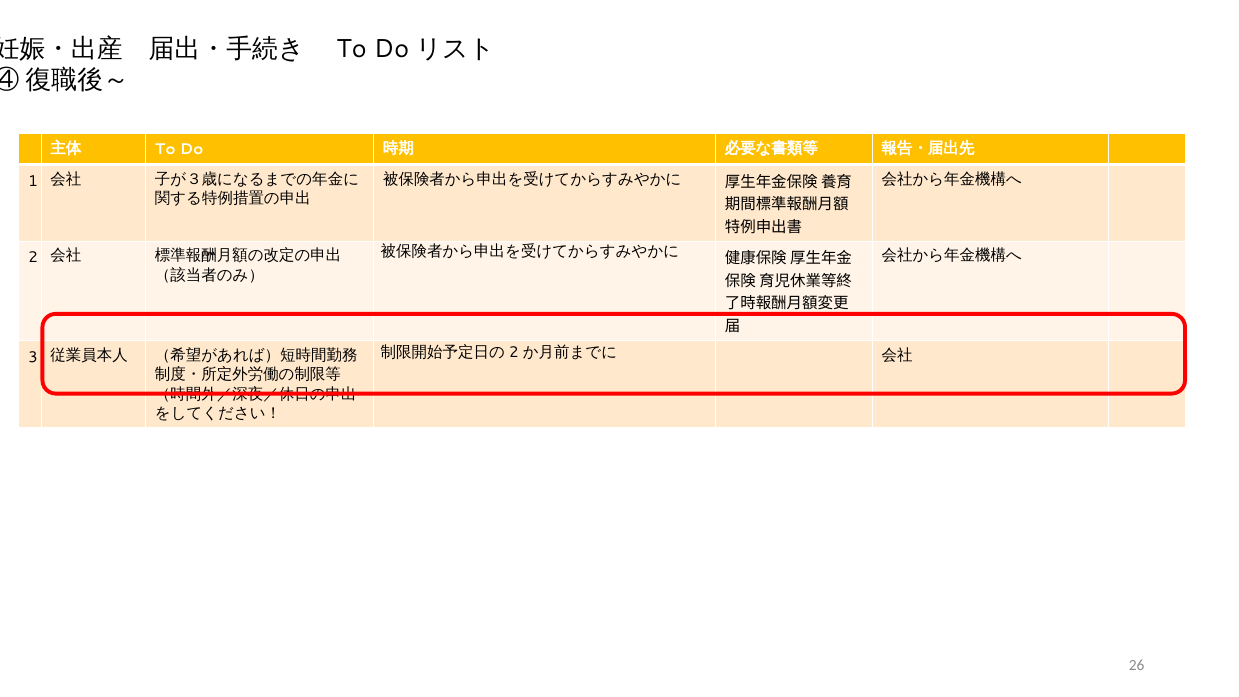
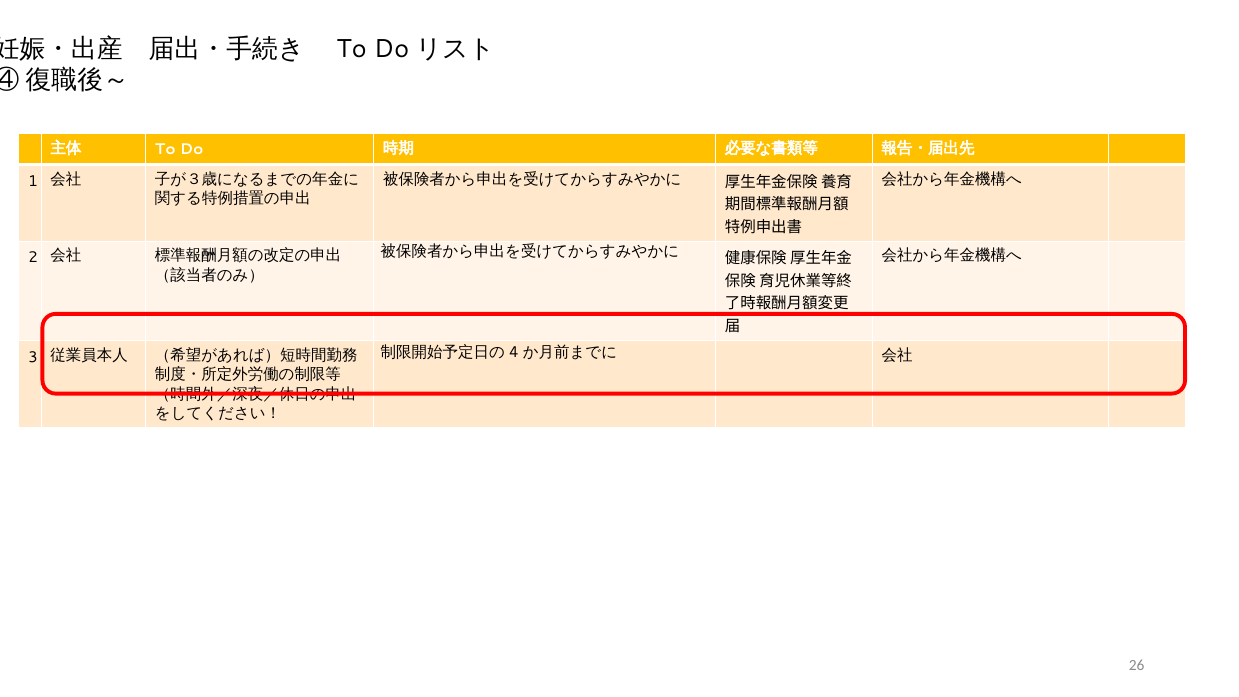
2 at (514, 352): 2 -> 4
